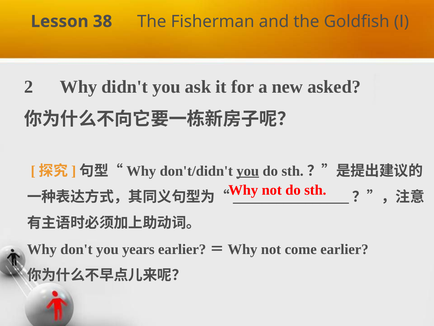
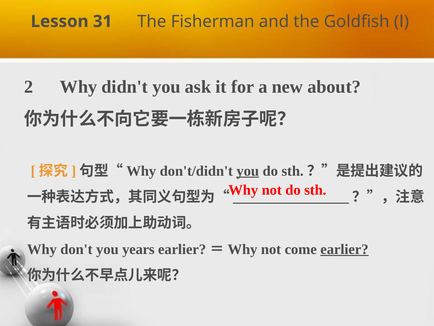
38: 38 -> 31
asked: asked -> about
earlier underline: none -> present
